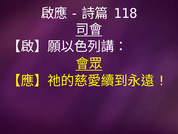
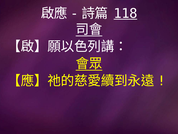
118 underline: none -> present
